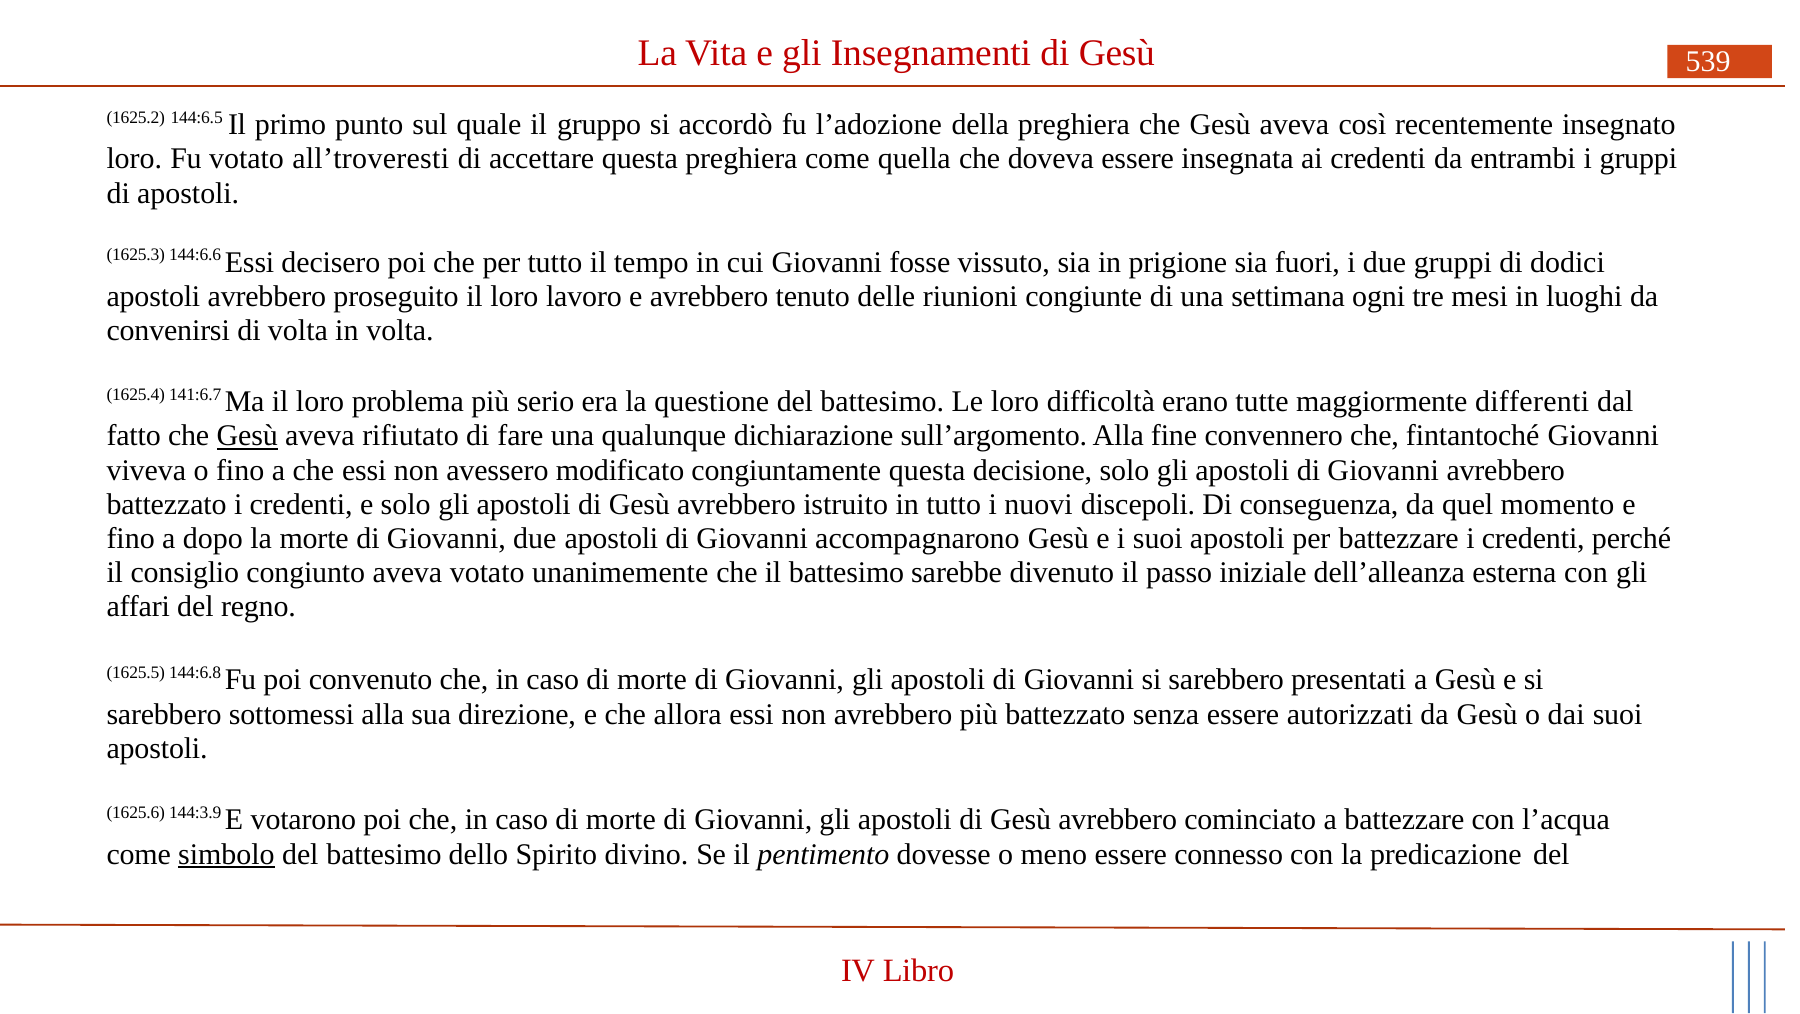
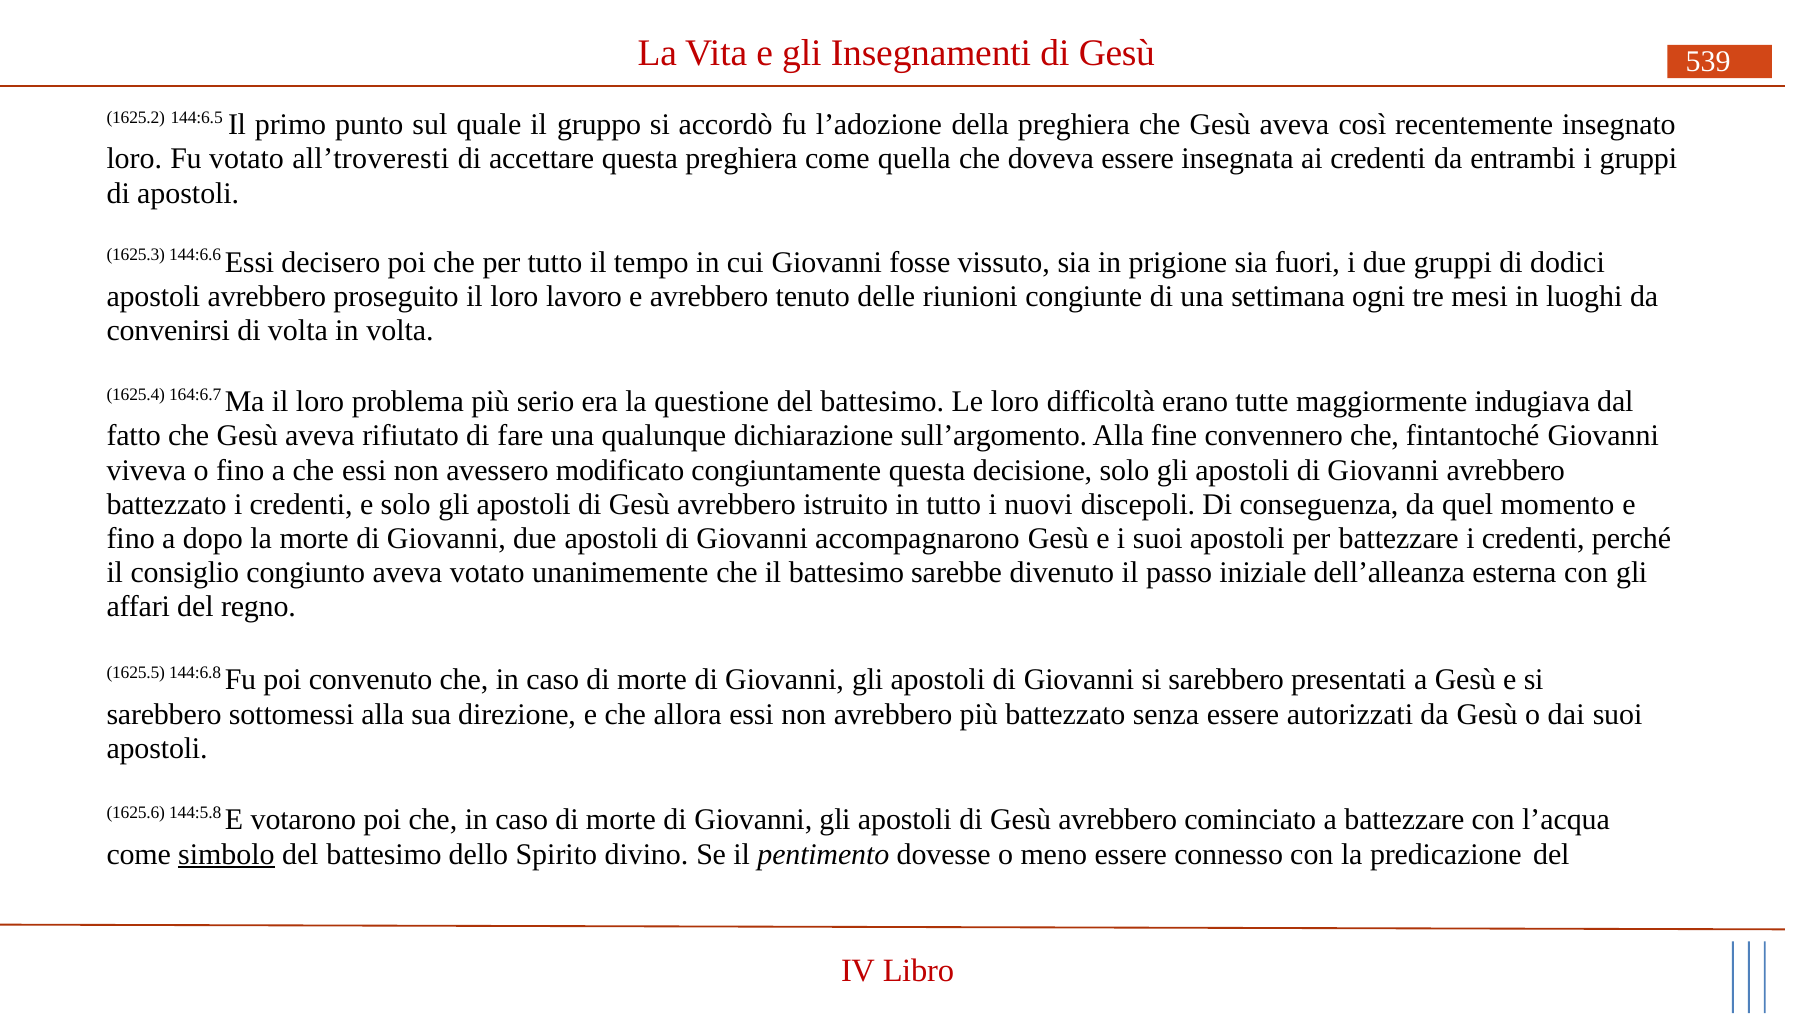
141:6.7: 141:6.7 -> 164:6.7
differenti: differenti -> indugiava
Gesù at (247, 436) underline: present -> none
144:3.9: 144:3.9 -> 144:5.8
